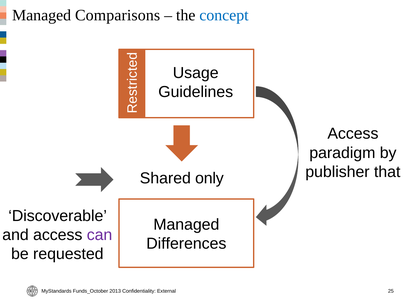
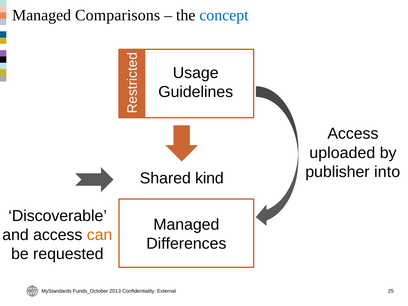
paradigm: paradigm -> uploaded
that: that -> into
only: only -> kind
can colour: purple -> orange
